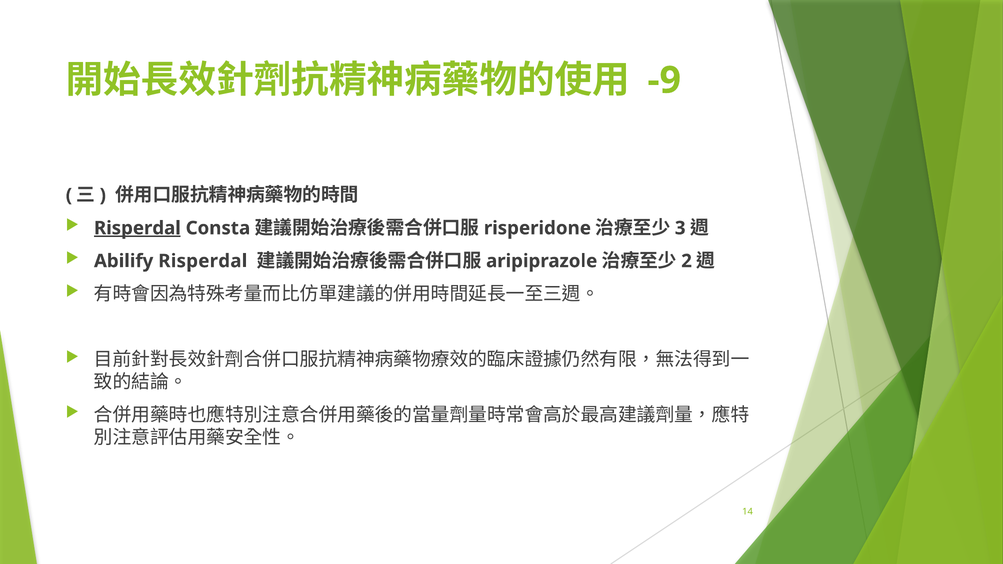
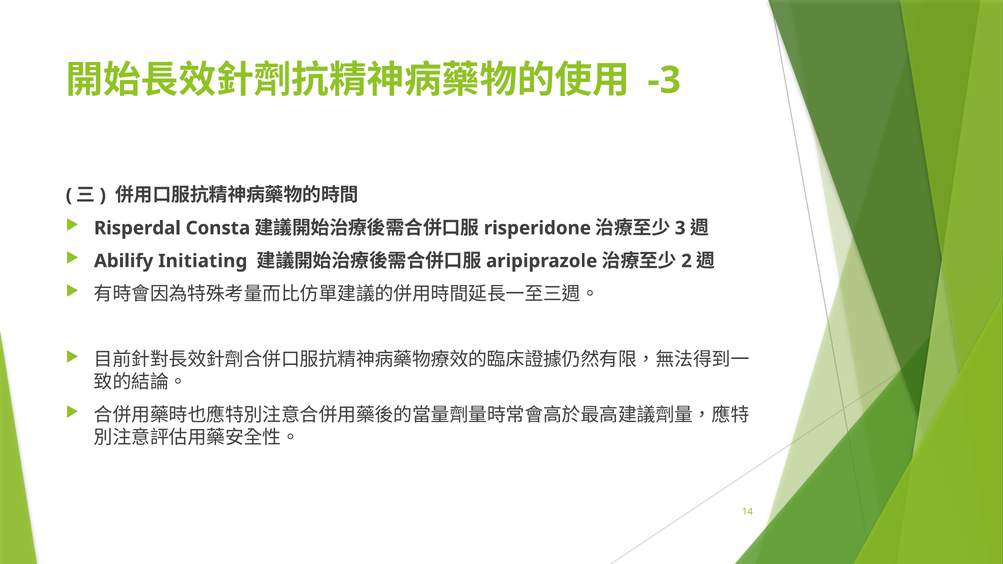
-9: -9 -> -3
Risperdal at (137, 228) underline: present -> none
Abilify Risperdal: Risperdal -> Initiating
